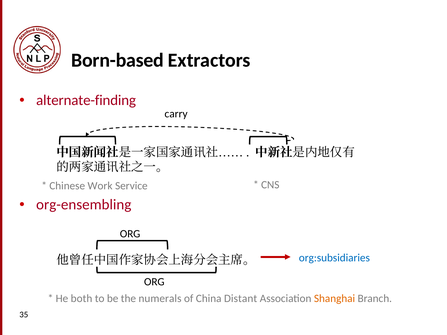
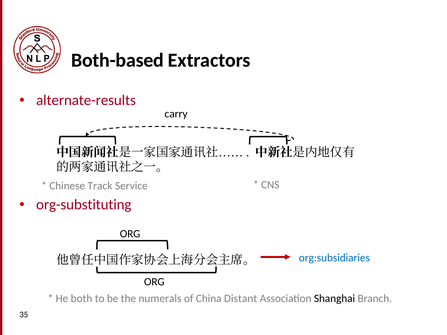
Born-based: Born-based -> Both-based
alternate-finding: alternate-finding -> alternate-results
Work: Work -> Track
org-ensembling: org-ensembling -> org-substituting
Shanghai colour: orange -> black
